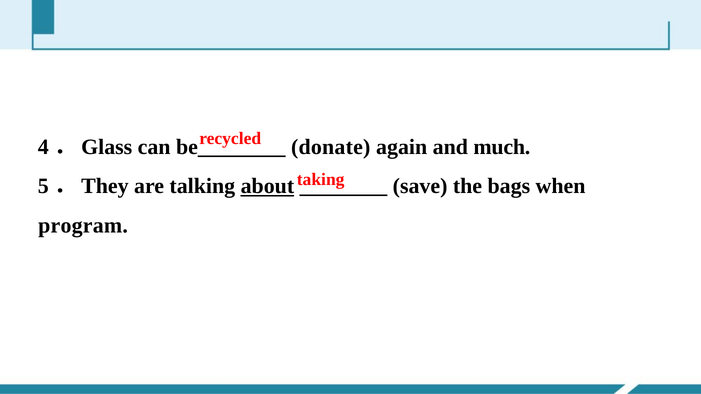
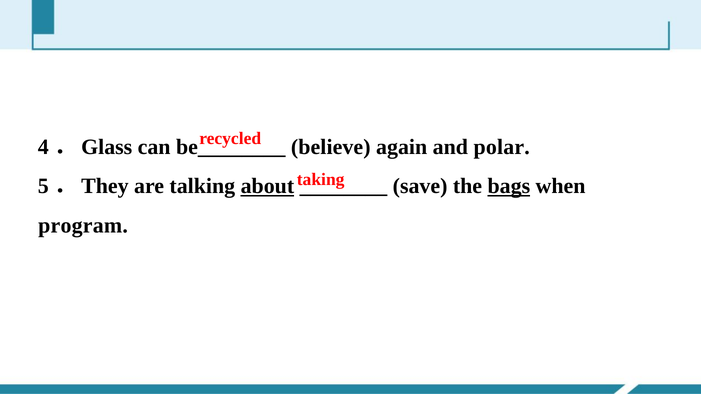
donate: donate -> believe
much: much -> polar
bags underline: none -> present
